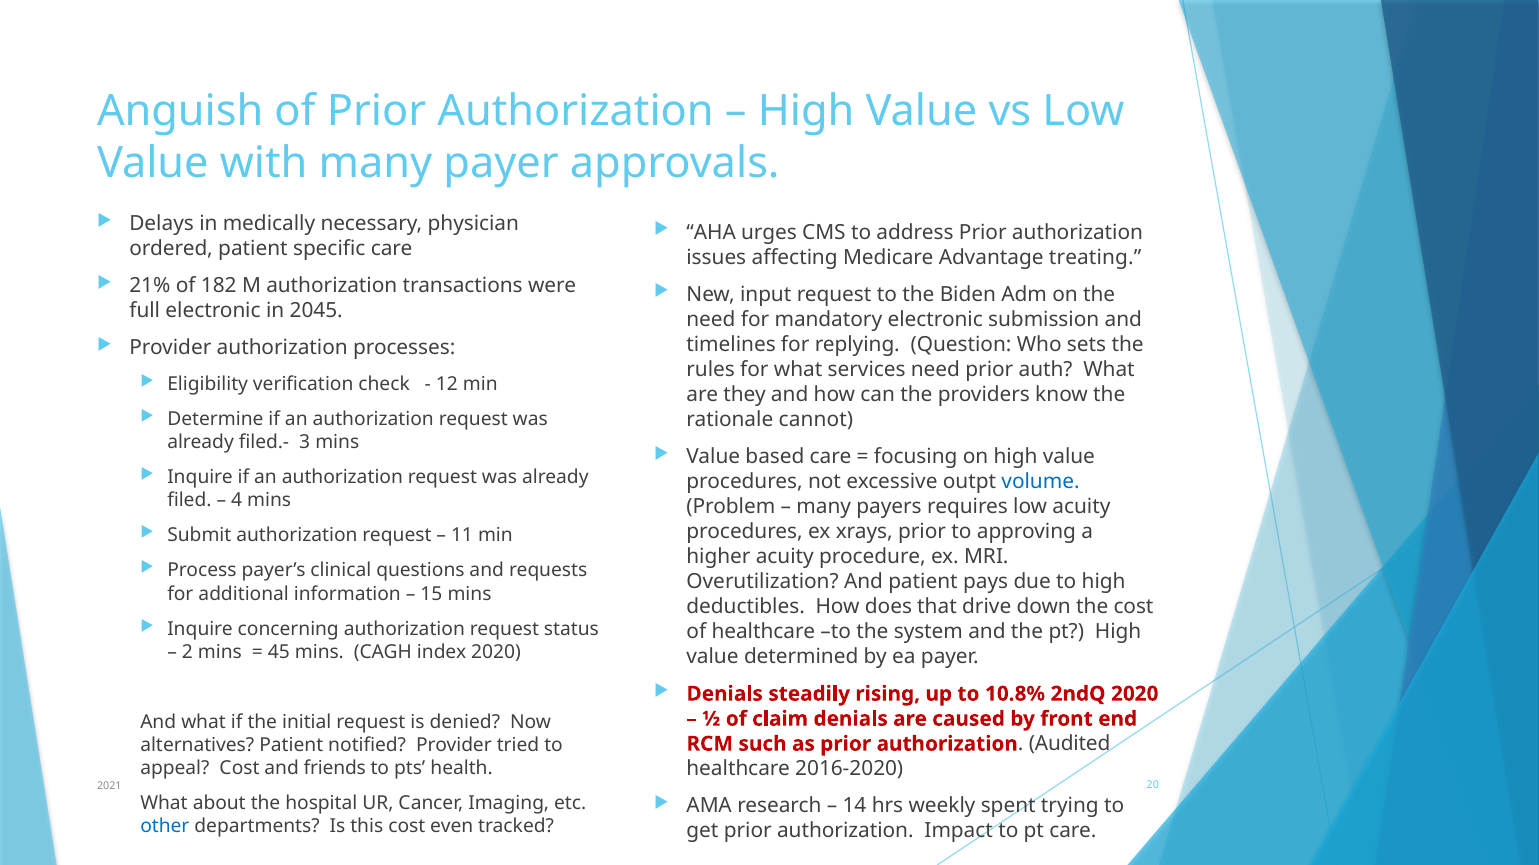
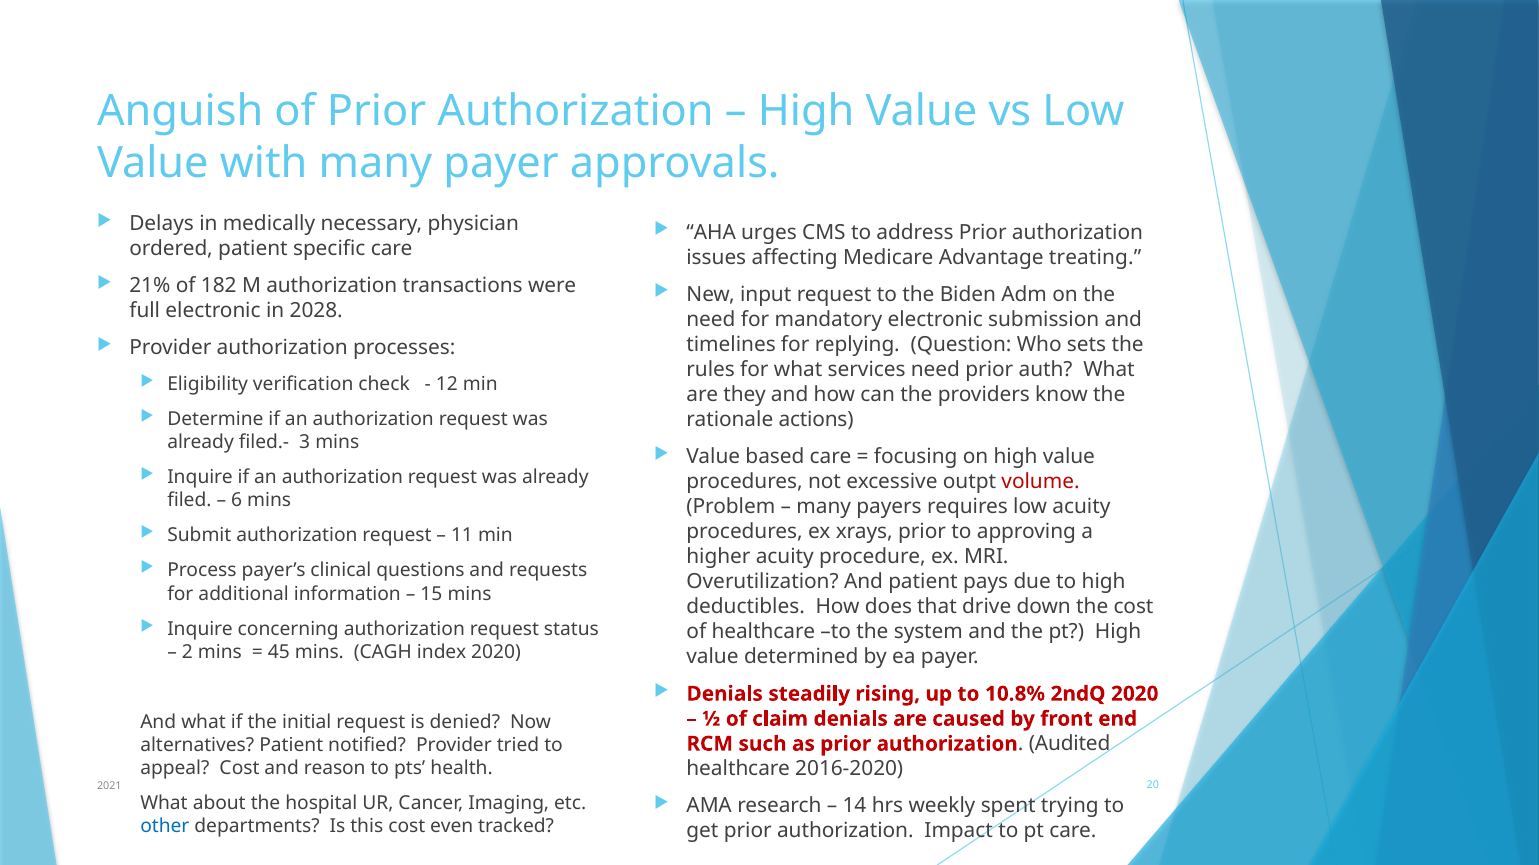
2045: 2045 -> 2028
cannot: cannot -> actions
volume colour: blue -> red
4: 4 -> 6
friends: friends -> reason
